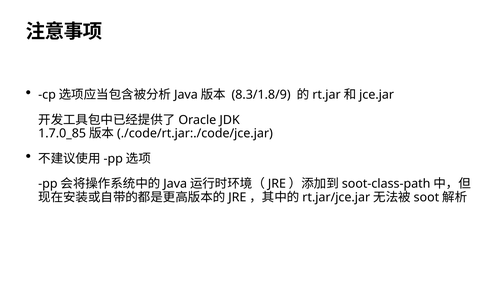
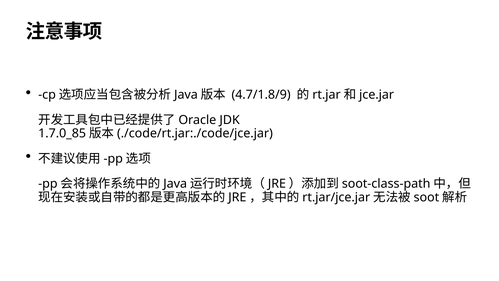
8.3/1.8/9: 8.3/1.8/9 -> 4.7/1.8/9
